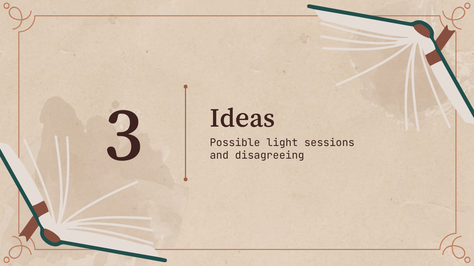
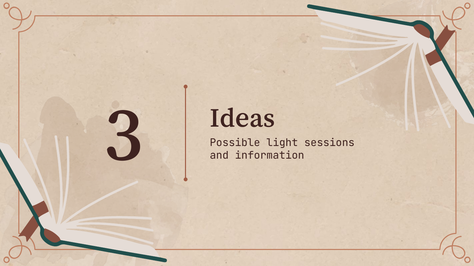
disagreeing: disagreeing -> information
